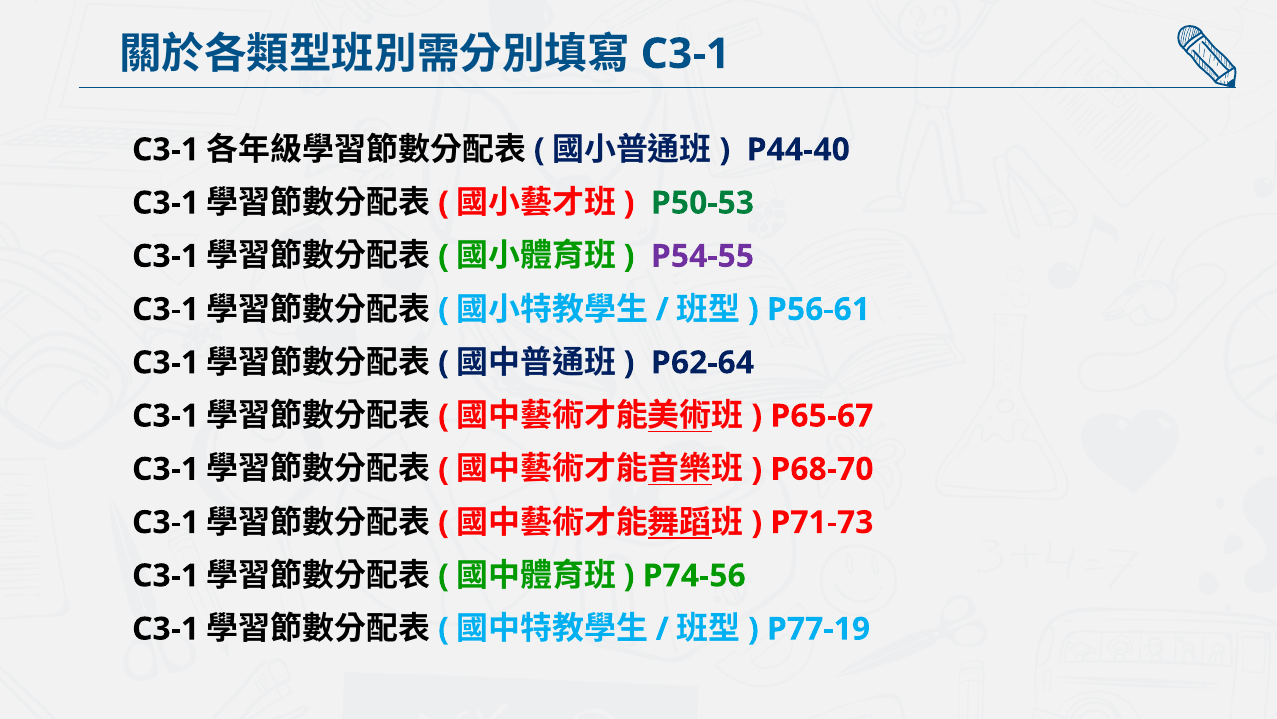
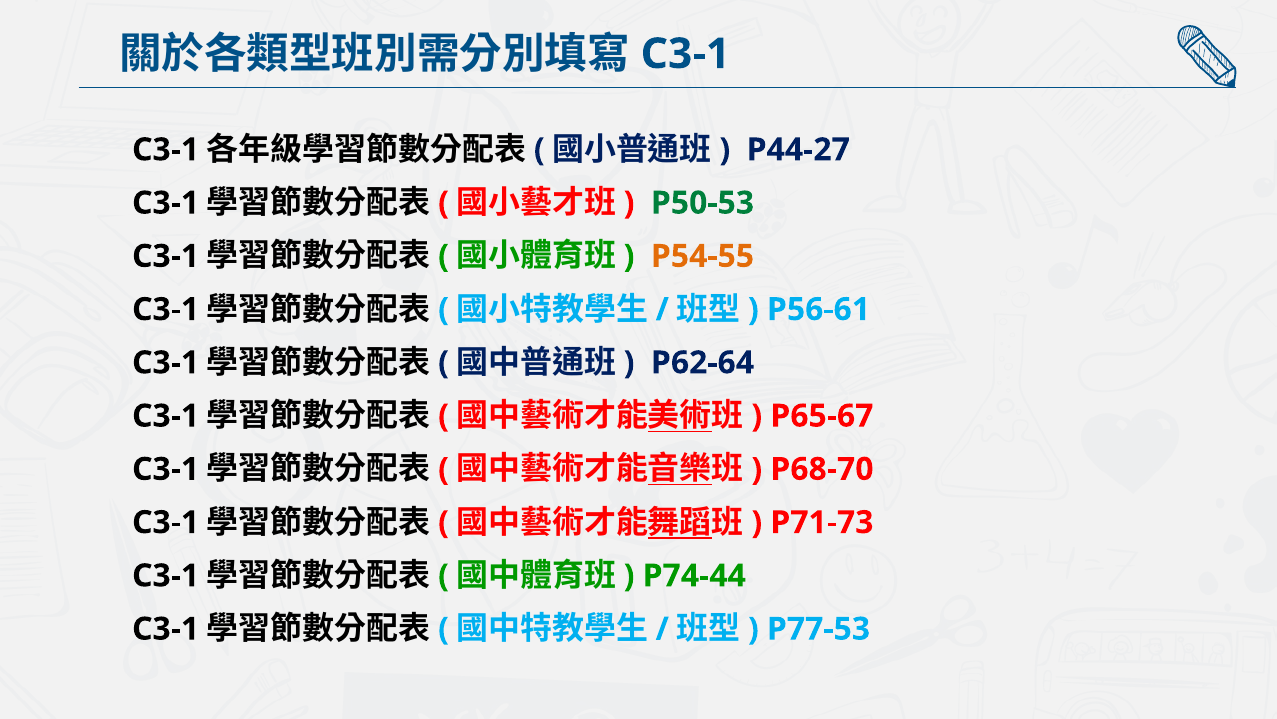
P44-40: P44-40 -> P44-27
P54-55 colour: purple -> orange
P74-56: P74-56 -> P74-44
P77-19: P77-19 -> P77-53
